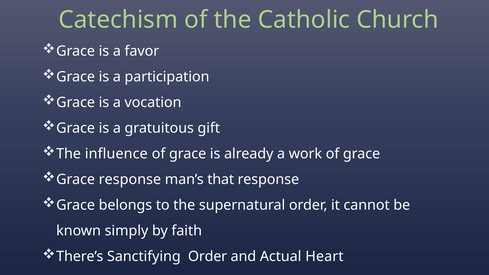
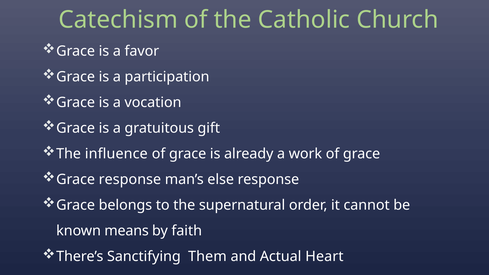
that: that -> else
simply: simply -> means
Sanctifying Order: Order -> Them
